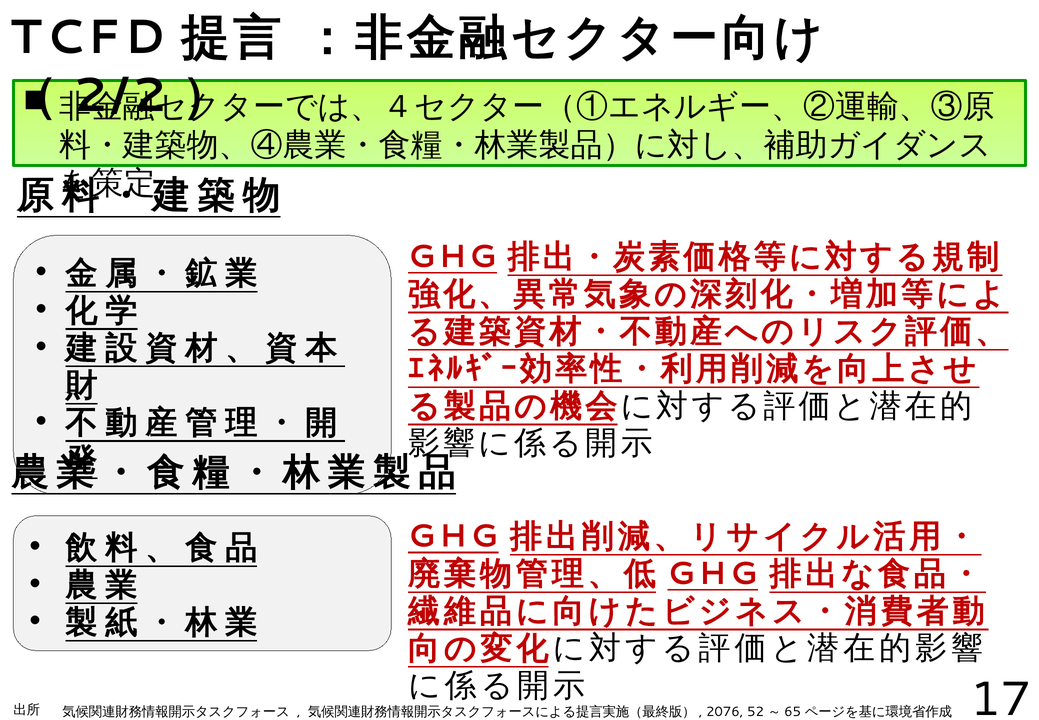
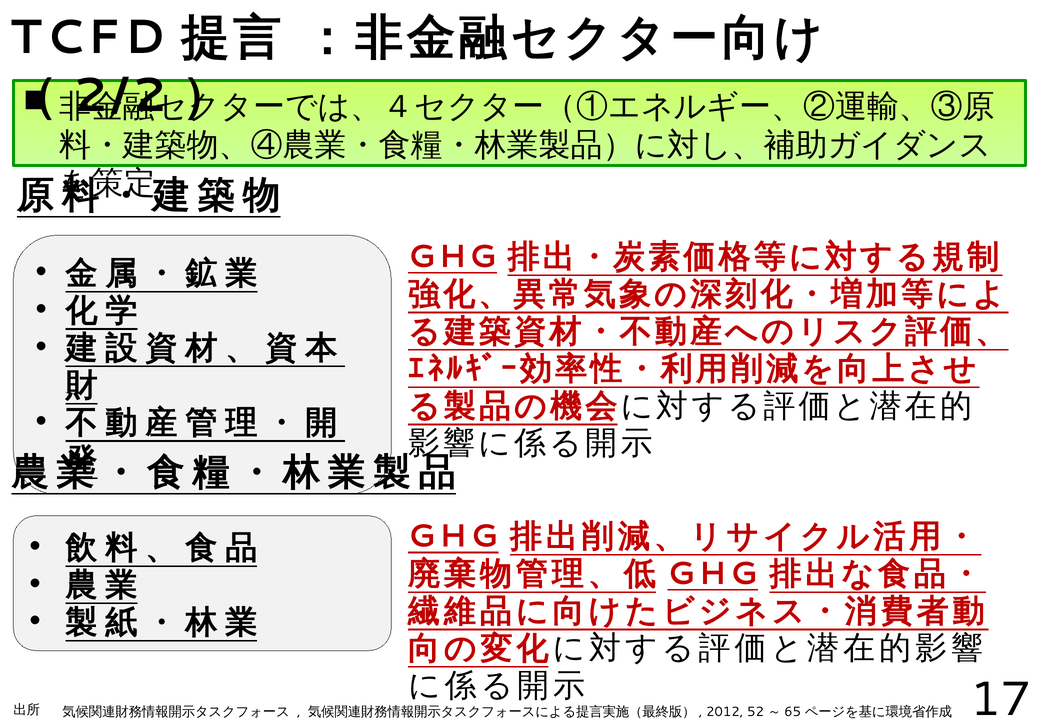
2076: 2076 -> 2012
